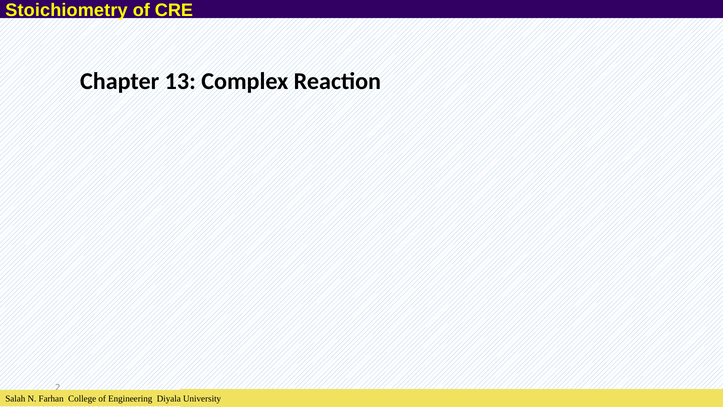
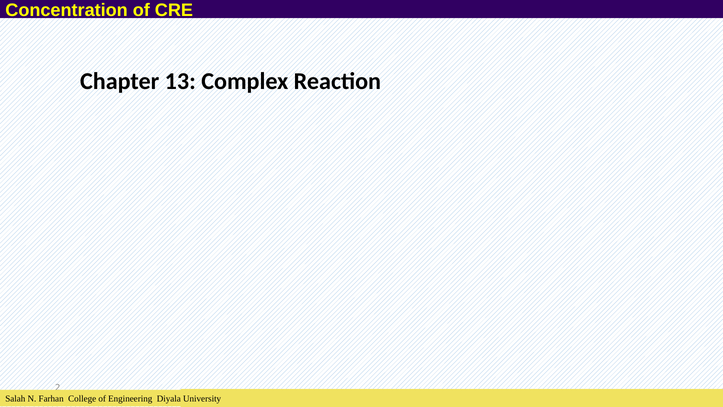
Stoichiometry: Stoichiometry -> Concentration
